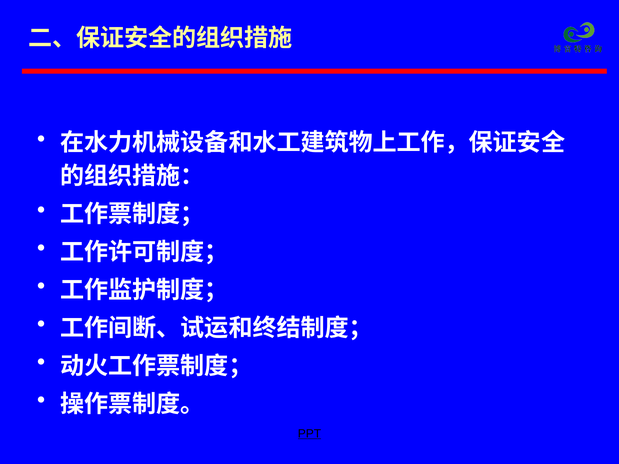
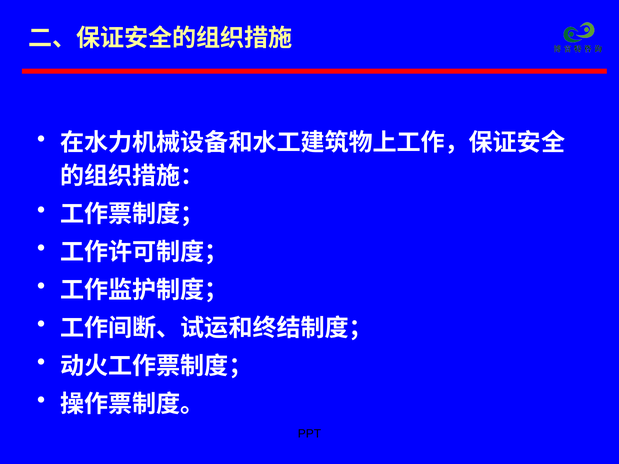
PPT underline: present -> none
